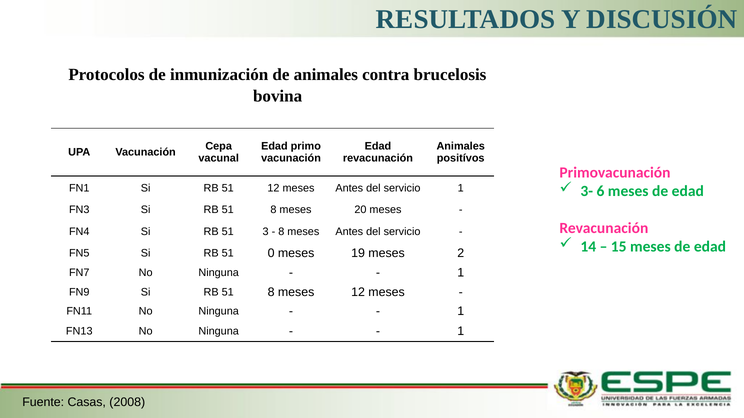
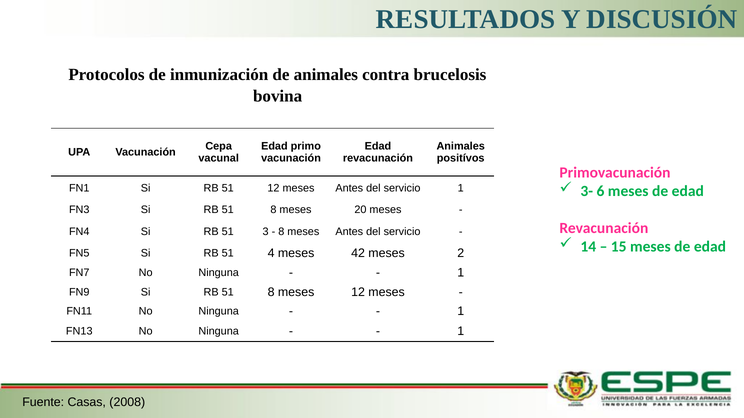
0: 0 -> 4
19: 19 -> 42
